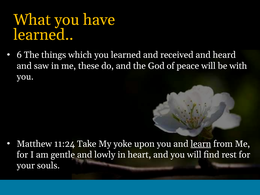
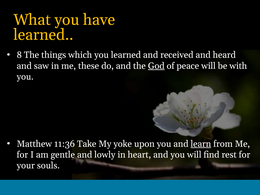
6: 6 -> 8
God underline: none -> present
11:24: 11:24 -> 11:36
